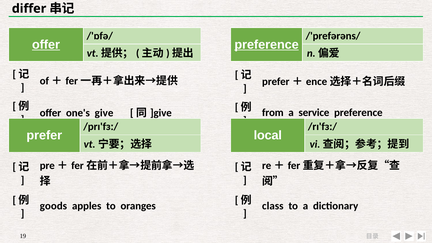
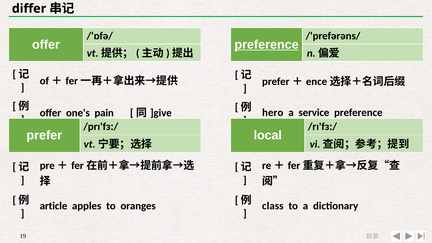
offer at (46, 45) underline: present -> none
from: from -> hero
give: give -> pain
goods: goods -> article
